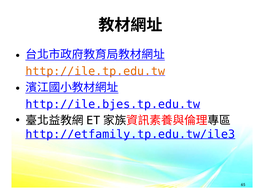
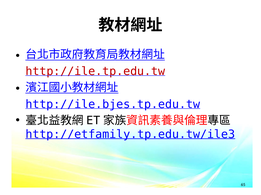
http://ile.tp.edu.tw colour: orange -> red
